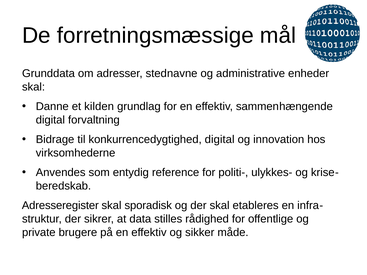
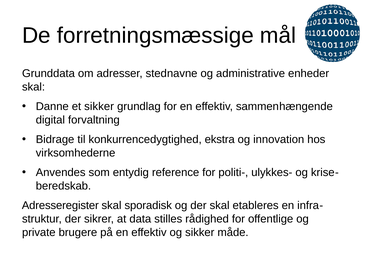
et kilden: kilden -> sikker
konkurrencedygtighed digital: digital -> ekstra
